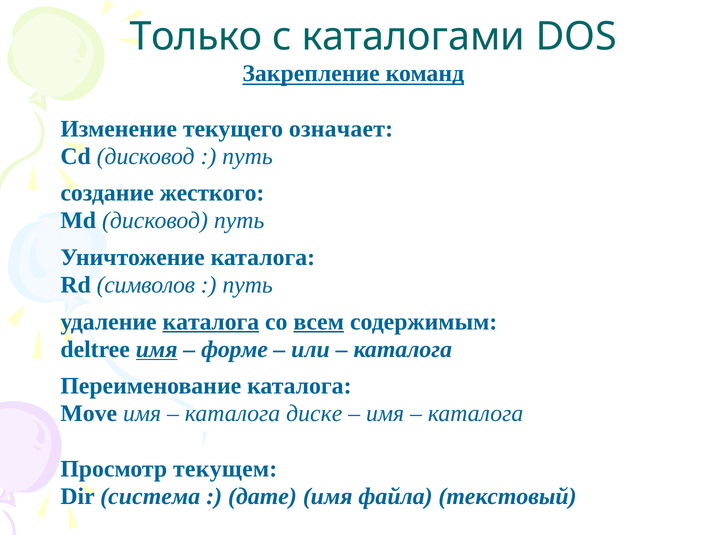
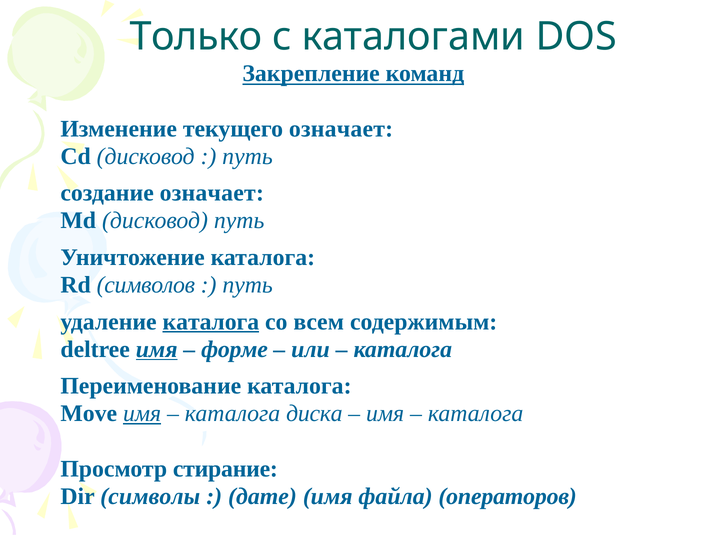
создание жесткого: жесткого -> означает
всем underline: present -> none
имя at (142, 413) underline: none -> present
диске: диске -> диска
текущем: текущем -> стирание
система: система -> символы
текстовый: текстовый -> операторов
